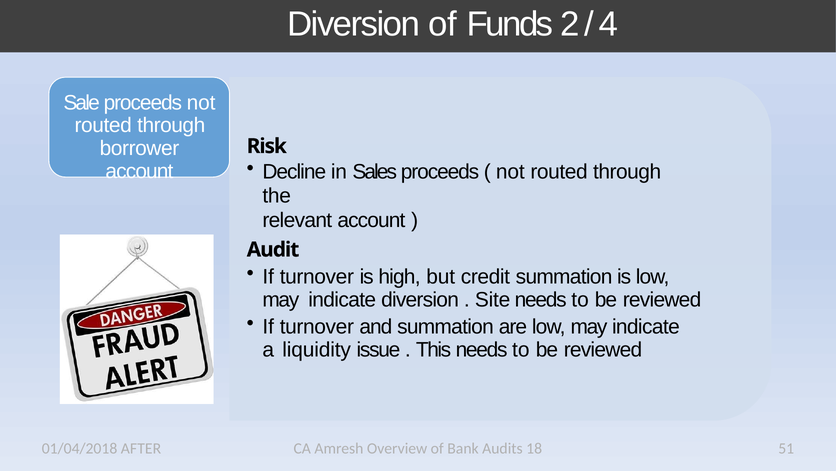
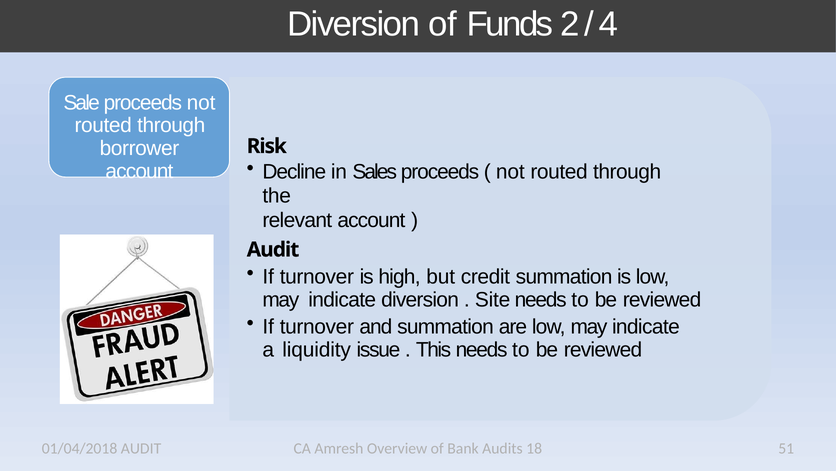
01/04/2018 AFTER: AFTER -> AUDIT
